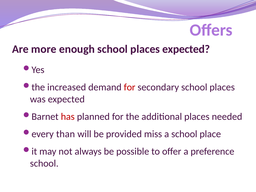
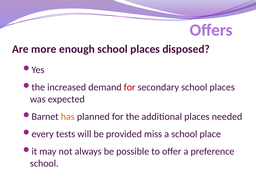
places expected: expected -> disposed
has colour: red -> orange
than: than -> tests
